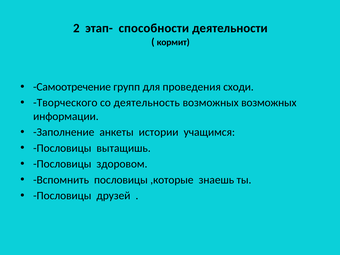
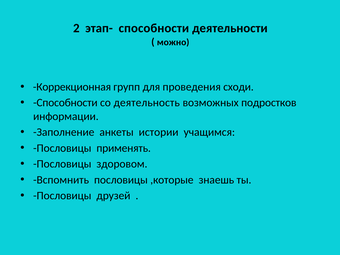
кормит: кормит -> можно
Самоотречение: Самоотречение -> Коррекционная
Творческого at (65, 103): Творческого -> Способности
возможных возможных: возможных -> подростков
вытащишь: вытащишь -> применять
